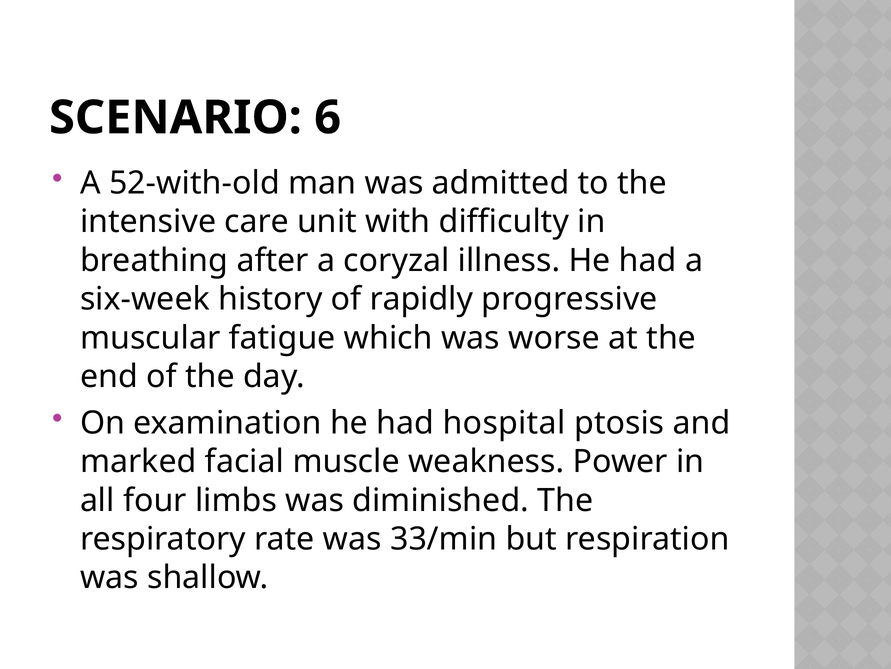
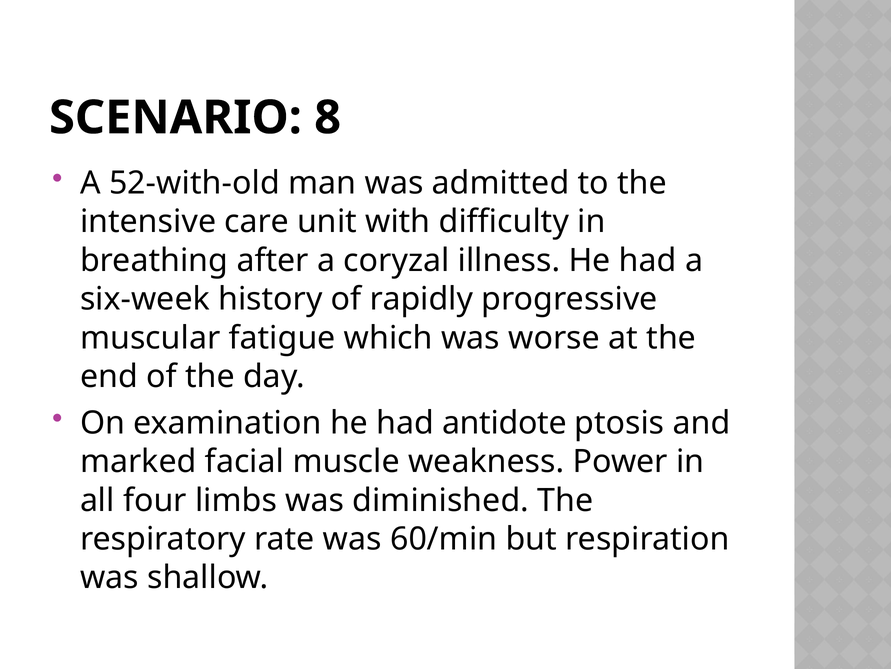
6: 6 -> 8
hospital: hospital -> antidote
33/min: 33/min -> 60/min
